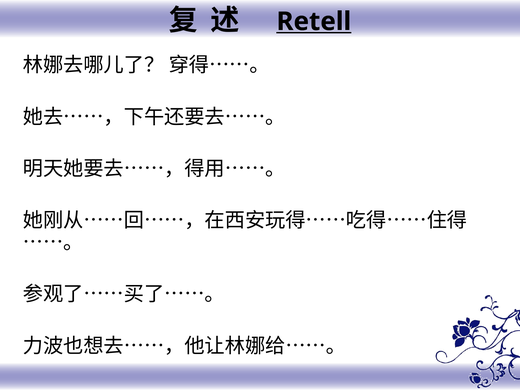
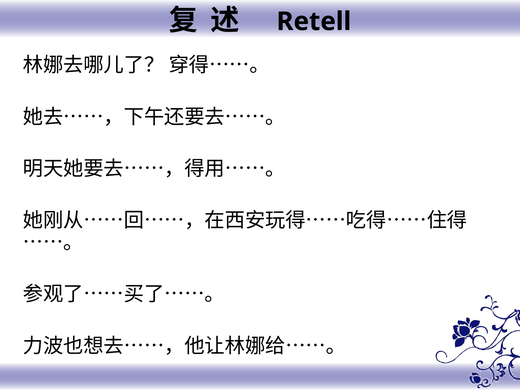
Retell underline: present -> none
